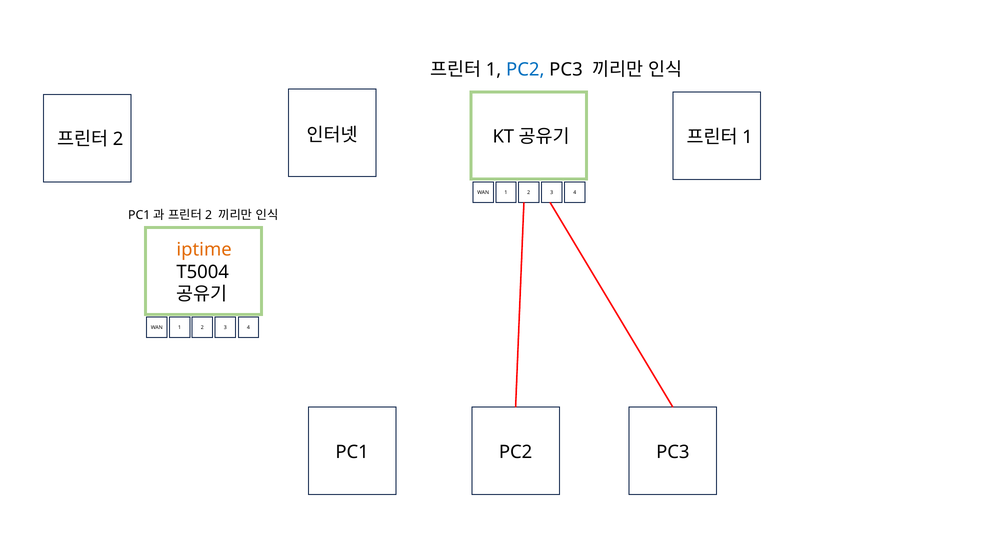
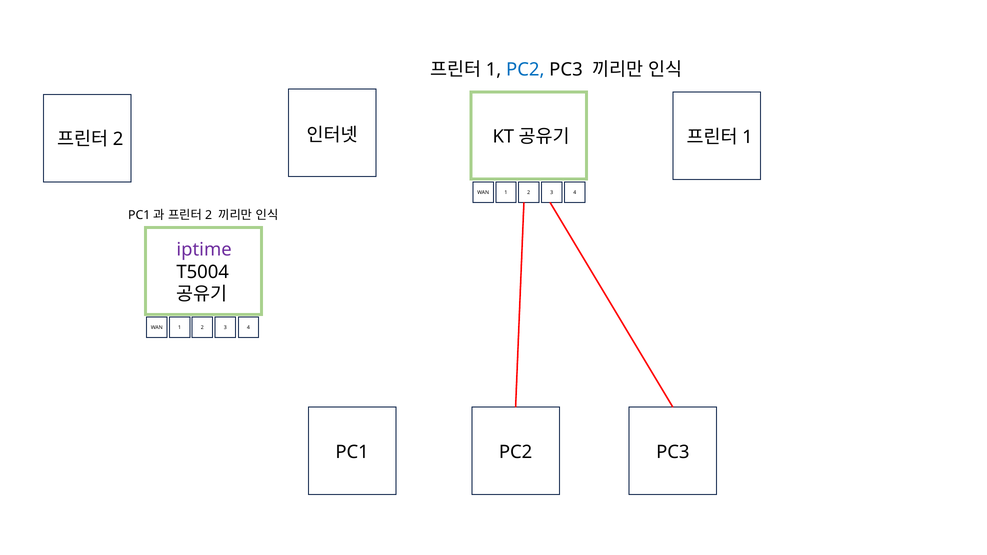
iptime colour: orange -> purple
